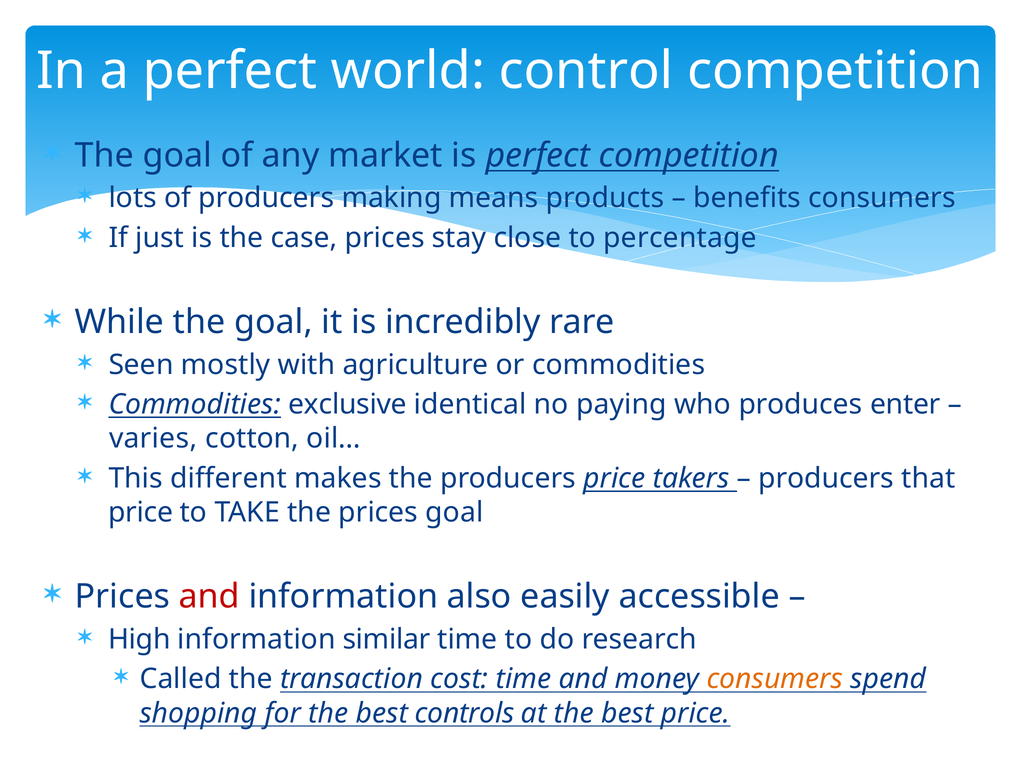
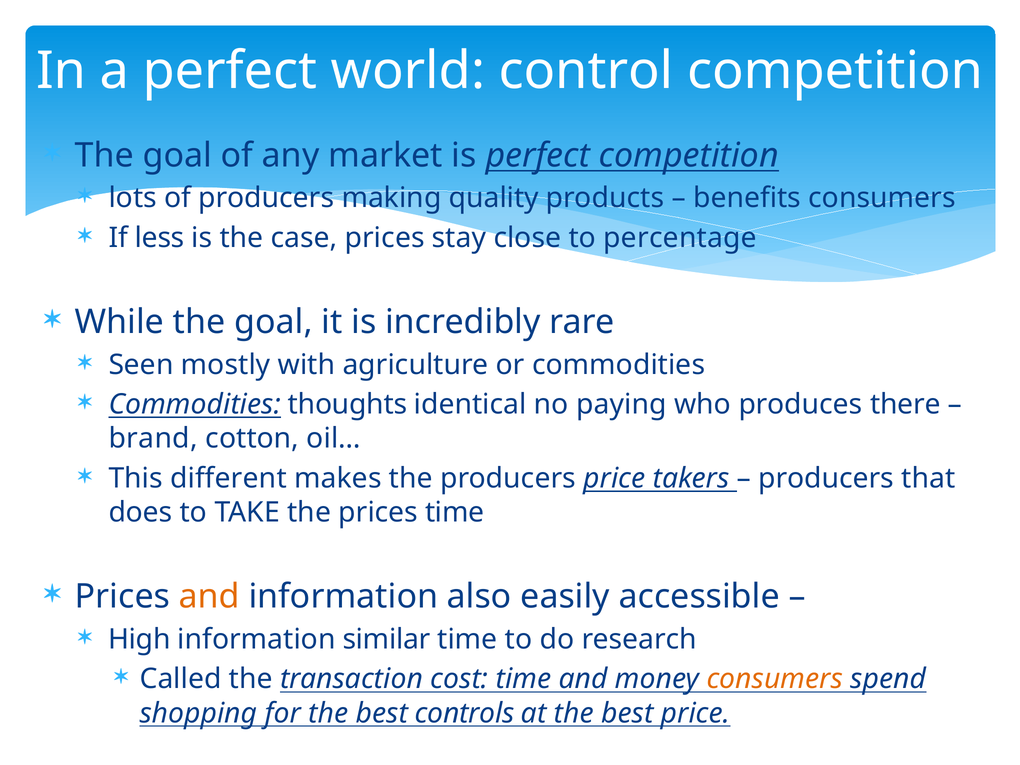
means: means -> quality
just: just -> less
exclusive: exclusive -> thoughts
enter: enter -> there
varies: varies -> brand
price at (141, 512): price -> does
prices goal: goal -> time
and at (209, 597) colour: red -> orange
